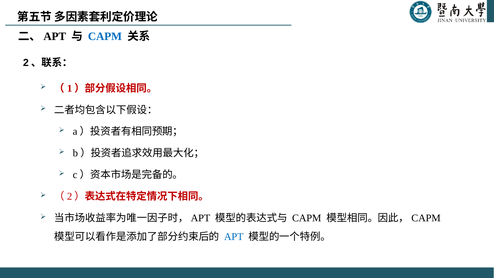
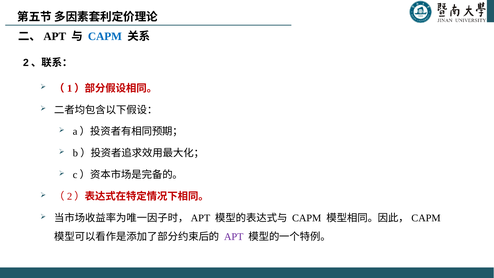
APT colour: blue -> purple
